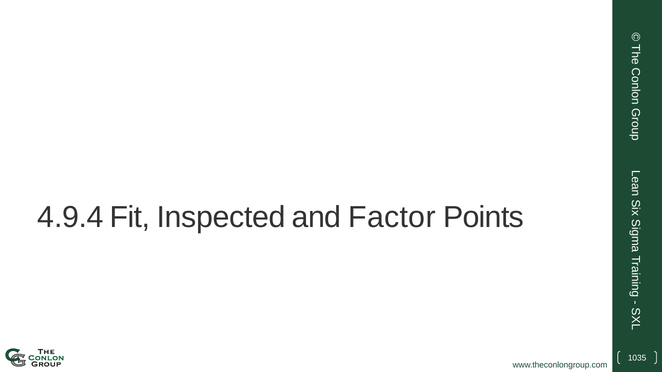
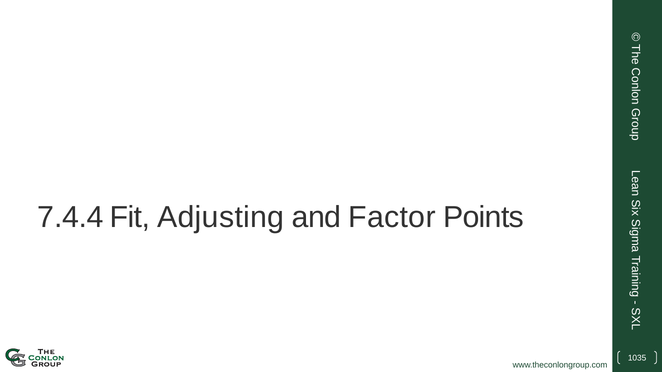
4.9.4: 4.9.4 -> 7.4.4
Inspected: Inspected -> Adjusting
